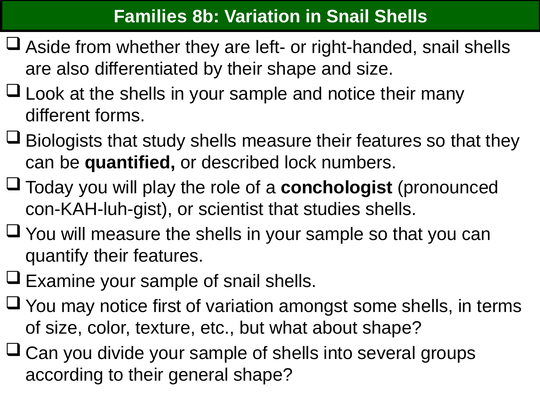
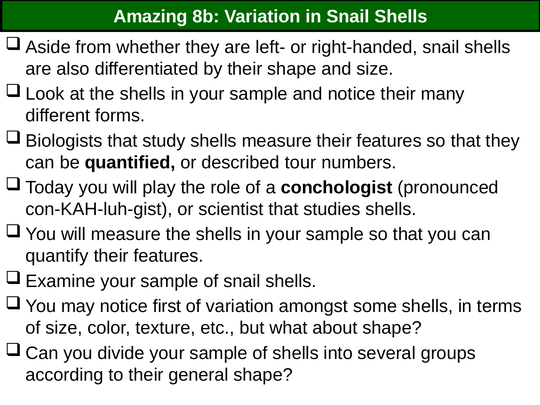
Families: Families -> Amazing
lock: lock -> tour
